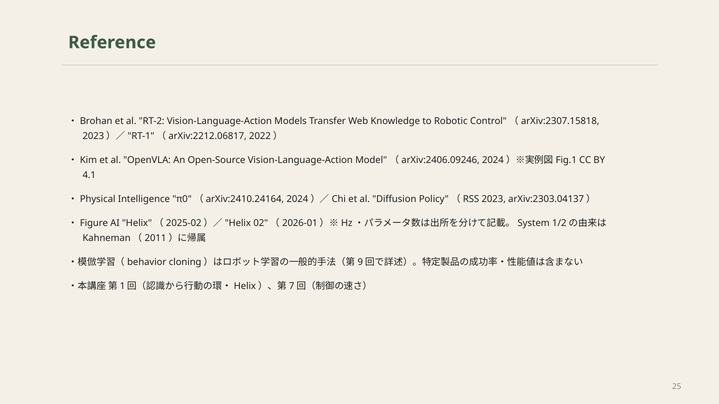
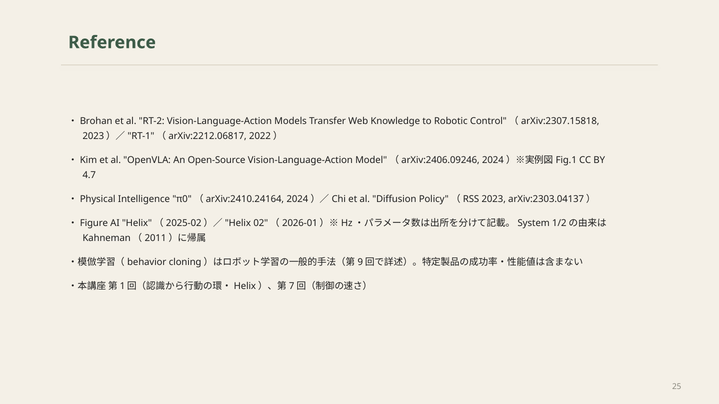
4.1: 4.1 -> 4.7
